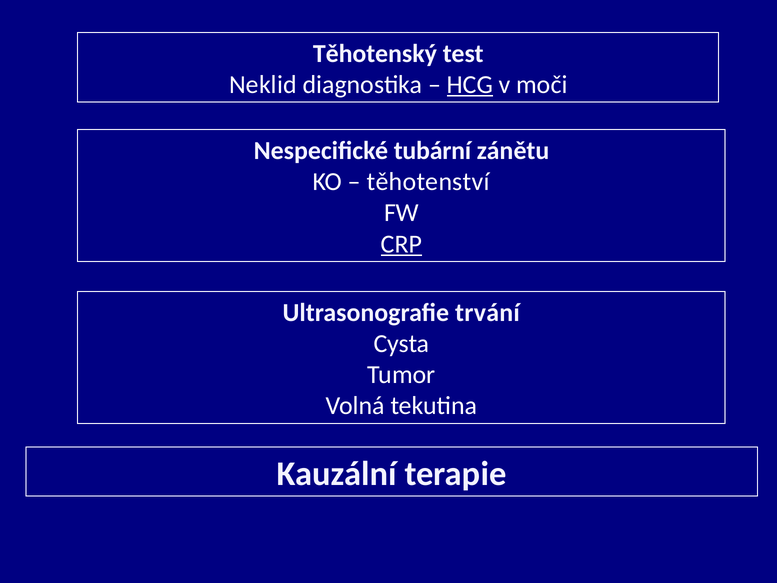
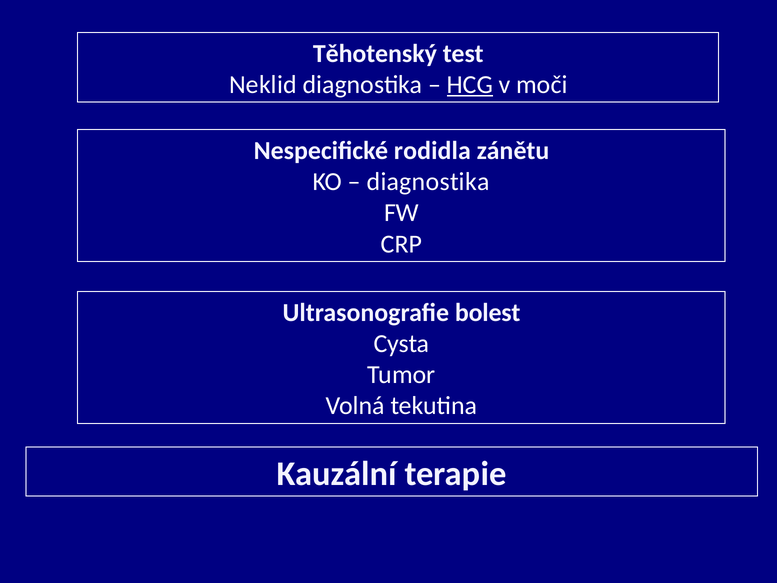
tubární: tubární -> rodidla
těhotenství at (428, 182): těhotenství -> diagnostika
CRP underline: present -> none
trvání: trvání -> bolest
